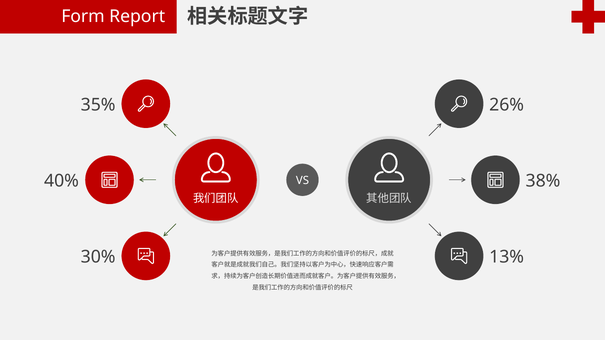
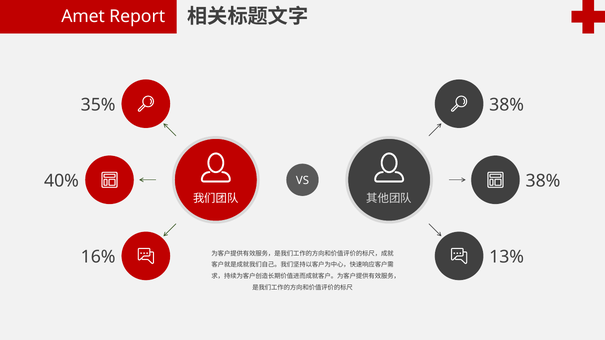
Form: Form -> Amet
35% 26%: 26% -> 38%
30%: 30% -> 16%
